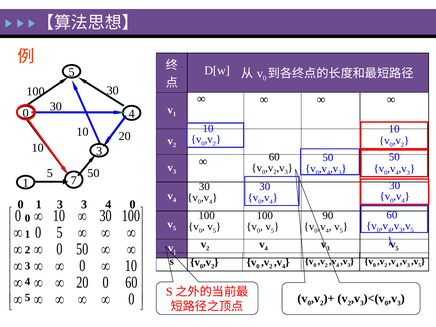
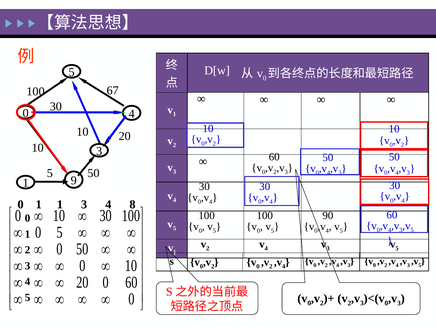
30 at (113, 91): 30 -> 67
7: 7 -> 9
1 3: 3 -> 1
3 4 0: 0 -> 8
